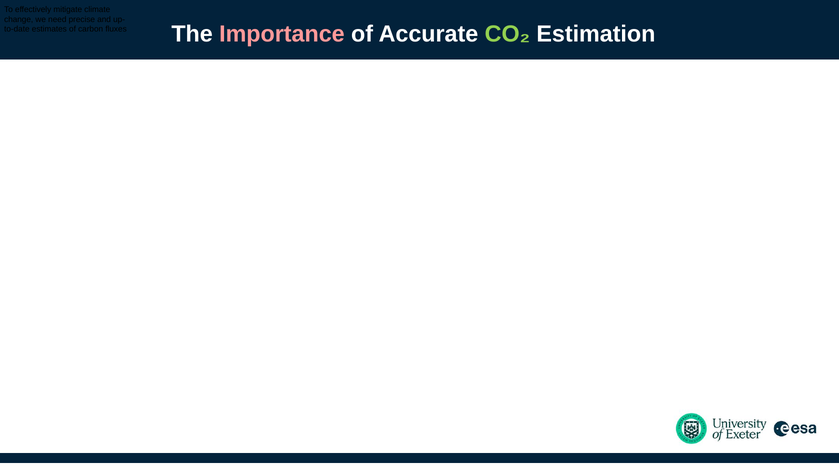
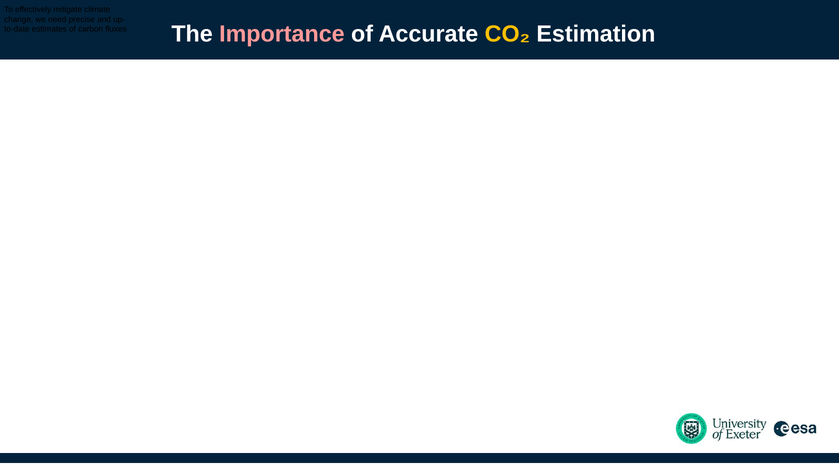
CO₂ colour: light green -> yellow
